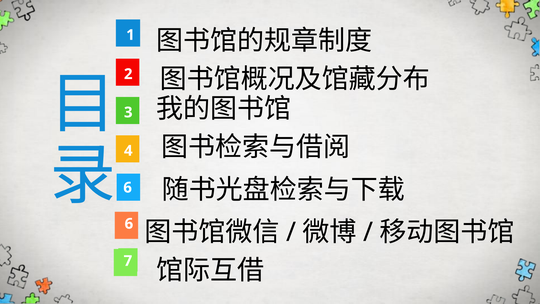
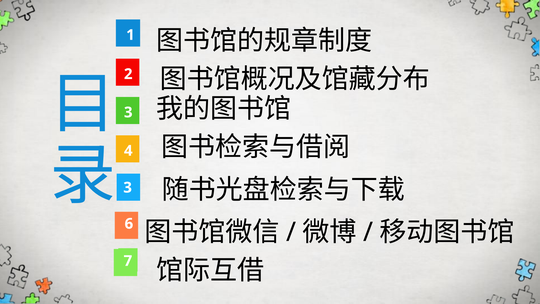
6 at (128, 187): 6 -> 3
